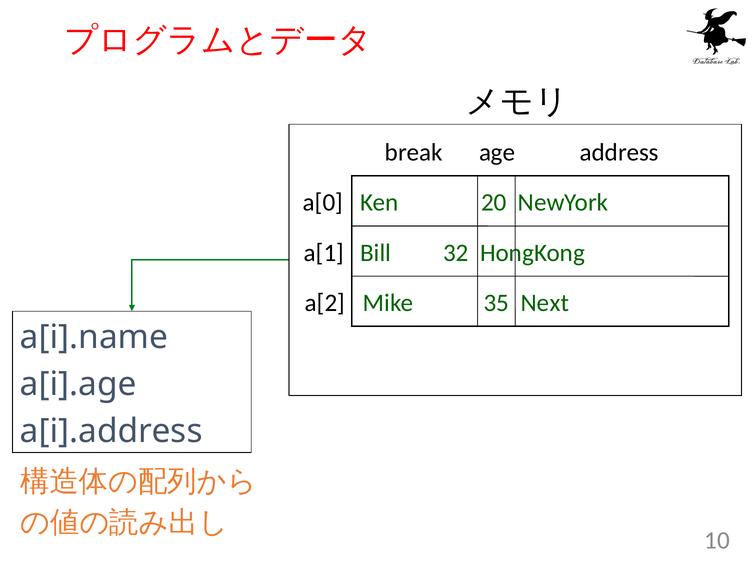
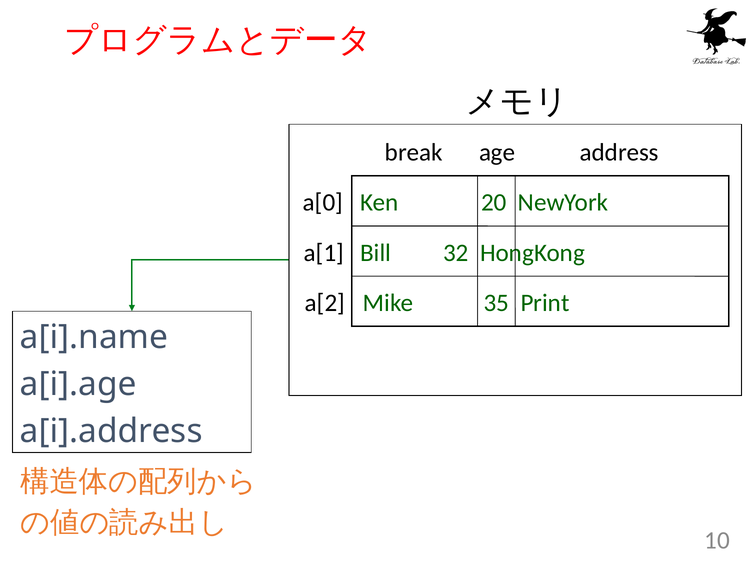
Next: Next -> Print
